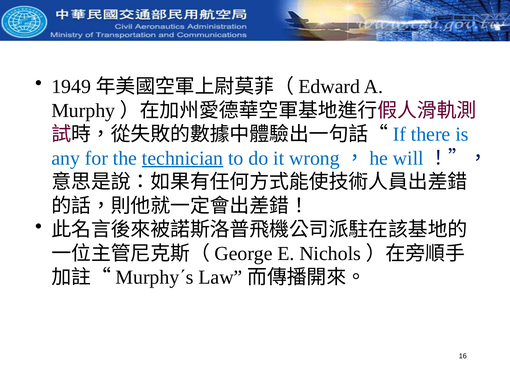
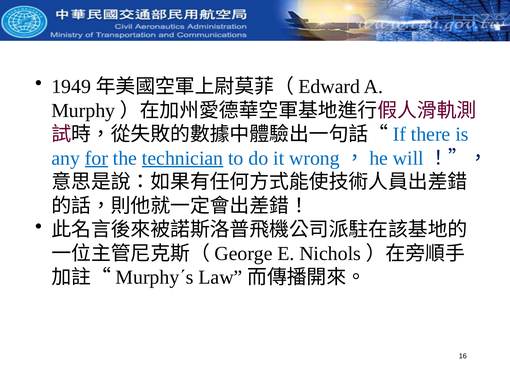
for underline: none -> present
